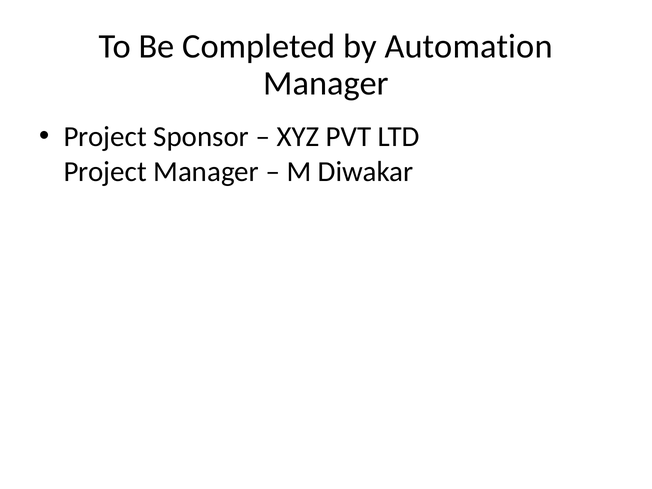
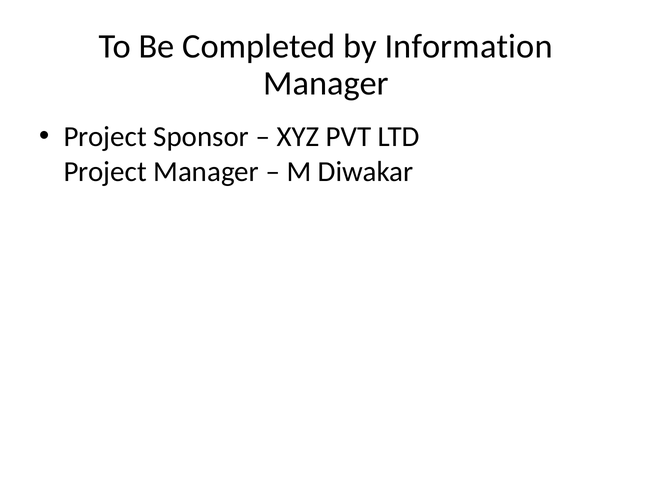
Automation: Automation -> Information
